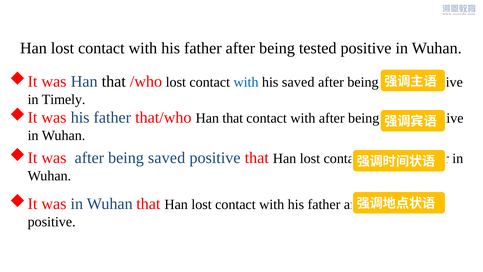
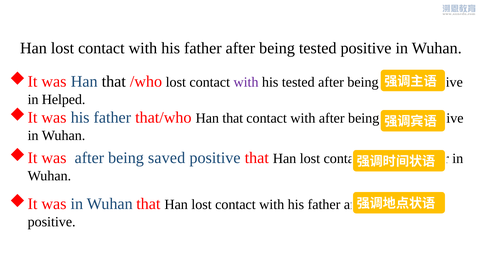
with at (246, 82) colour: blue -> purple
his saved: saved -> tested
Timely: Timely -> Helped
